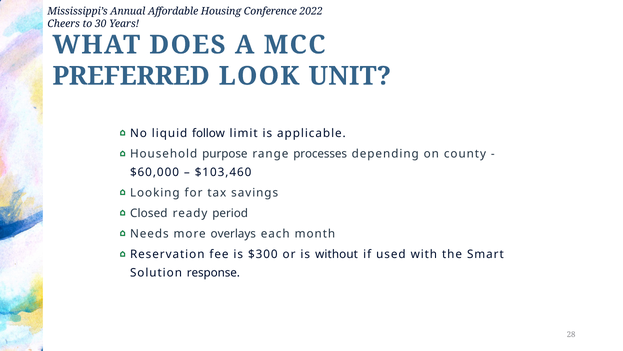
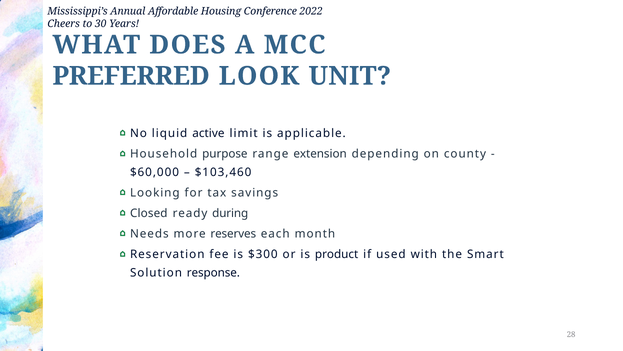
follow: follow -> active
processes: processes -> extension
period: period -> during
overlays: overlays -> reserves
without: without -> product
